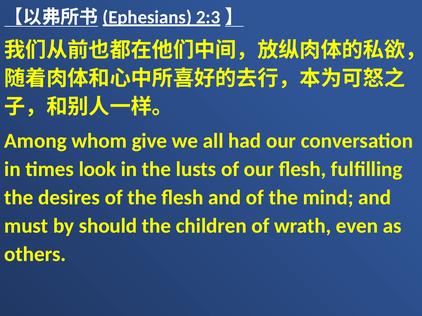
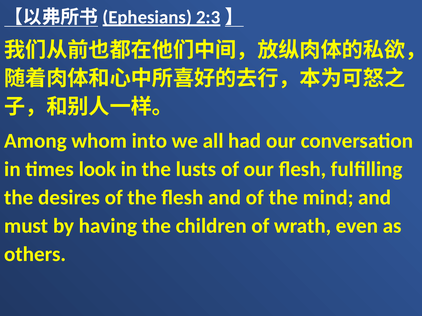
give: give -> into
should: should -> having
